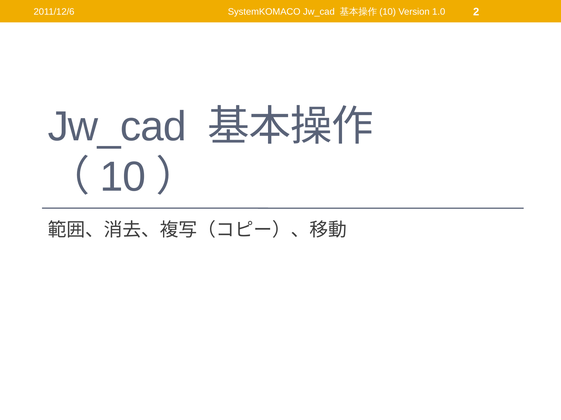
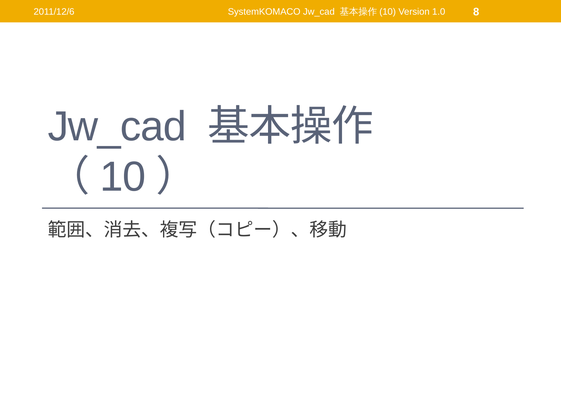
2: 2 -> 8
